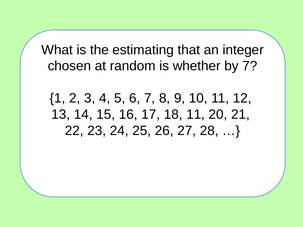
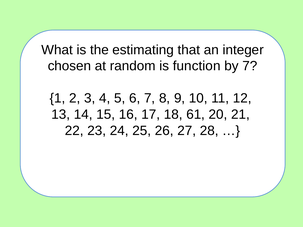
whether: whether -> function
18 11: 11 -> 61
